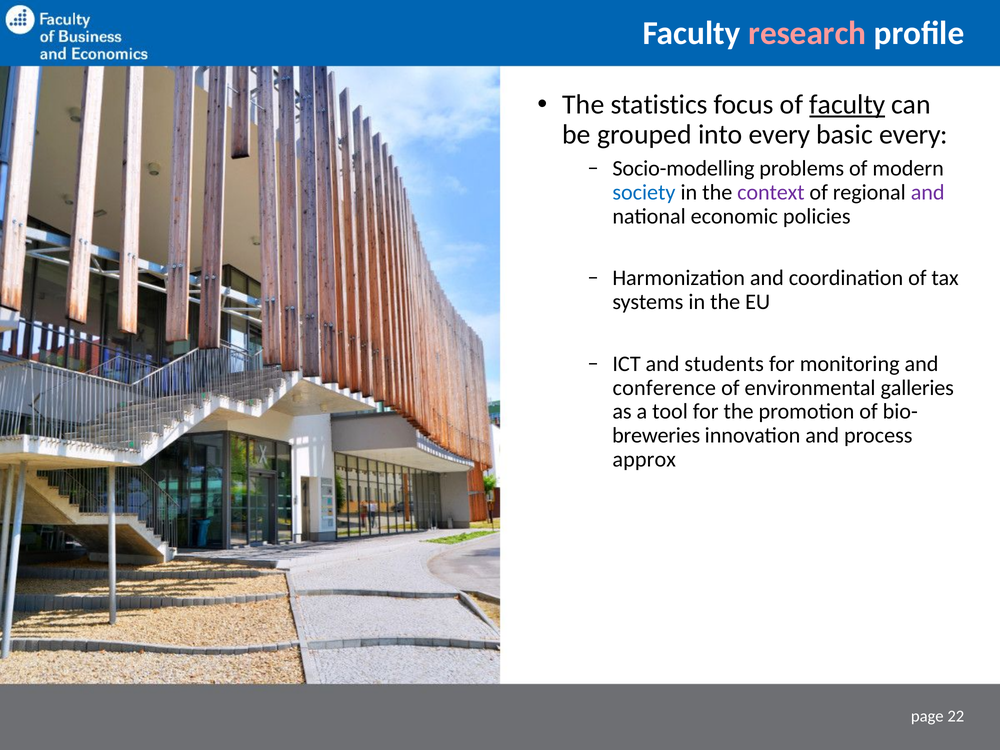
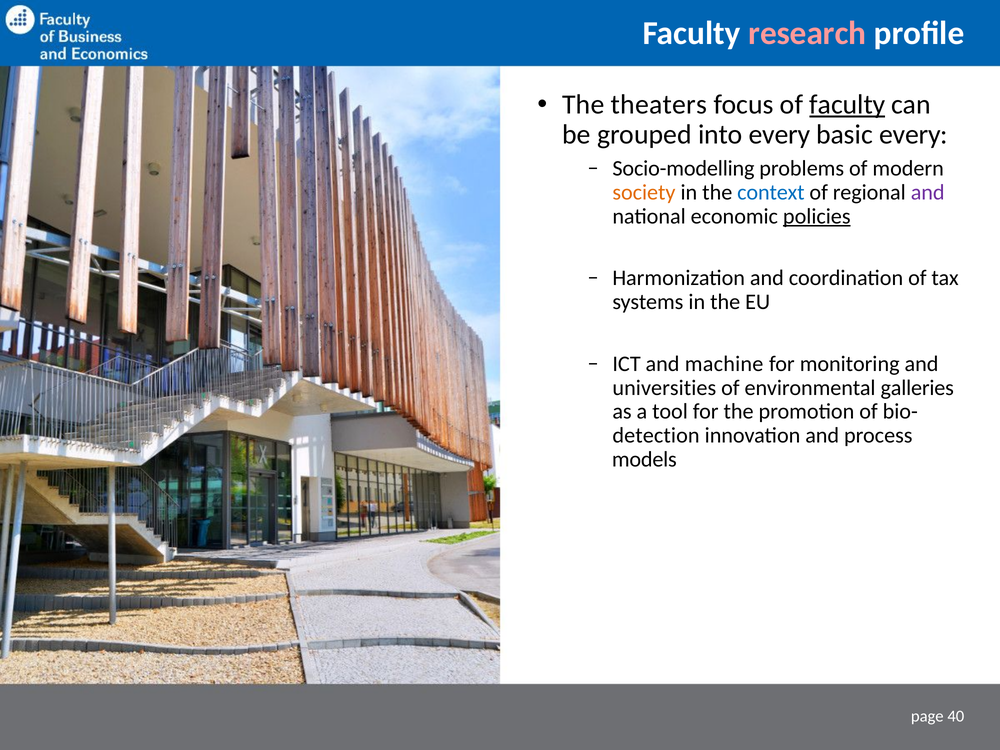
statistics: statistics -> theaters
society colour: blue -> orange
context colour: purple -> blue
policies underline: none -> present
students: students -> machine
conference: conference -> universities
breweries: breweries -> detection
approx: approx -> models
22: 22 -> 40
